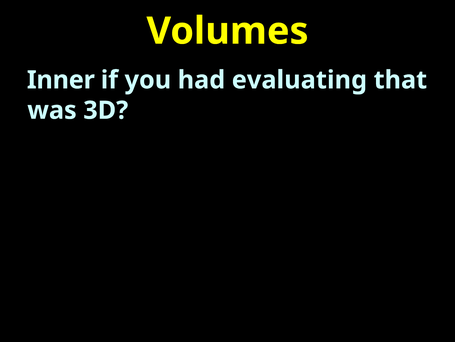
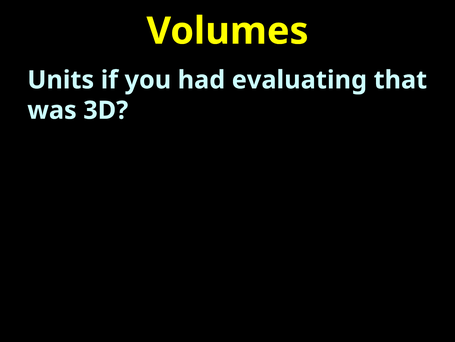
Inner: Inner -> Units
